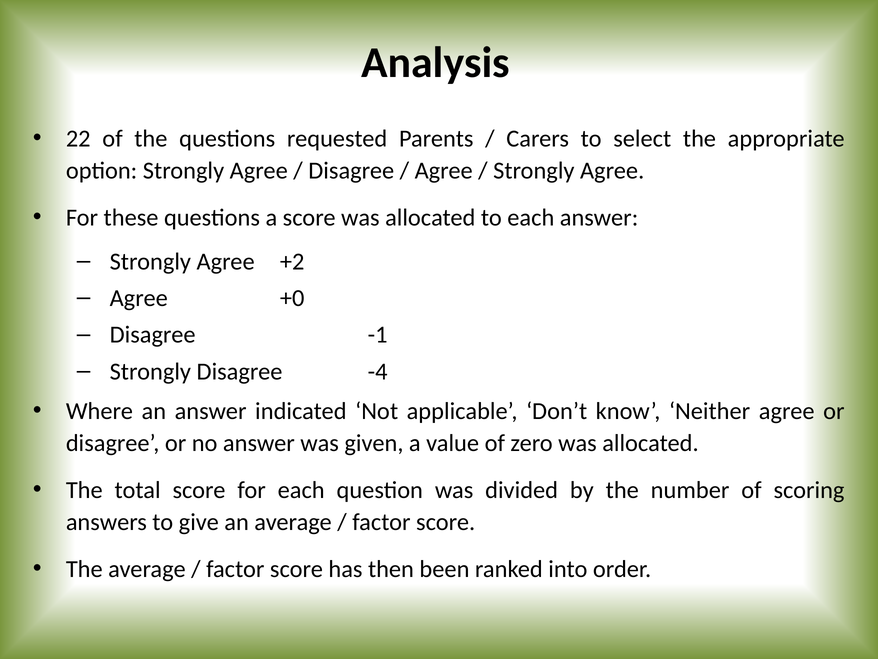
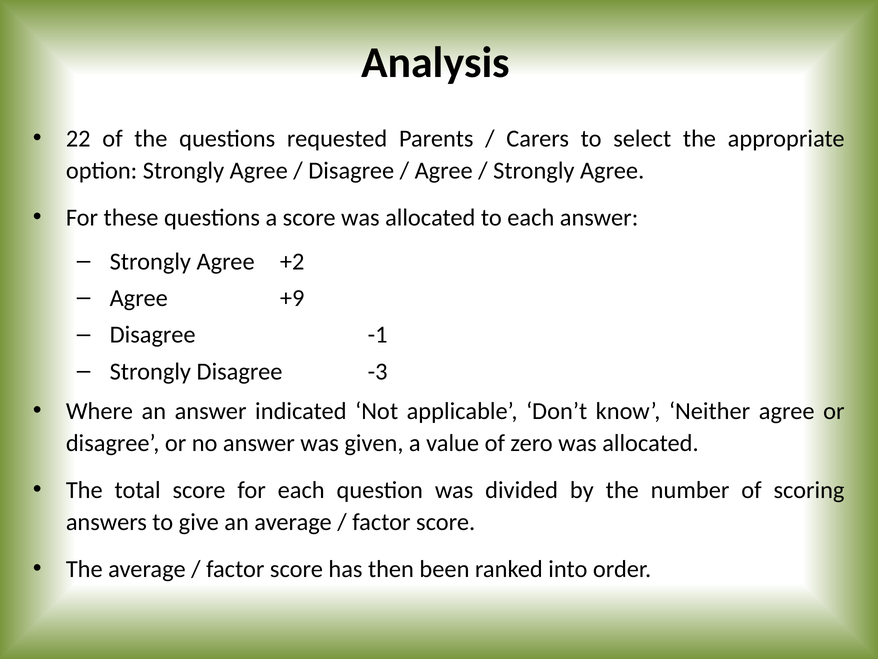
+0: +0 -> +9
-4: -4 -> -3
